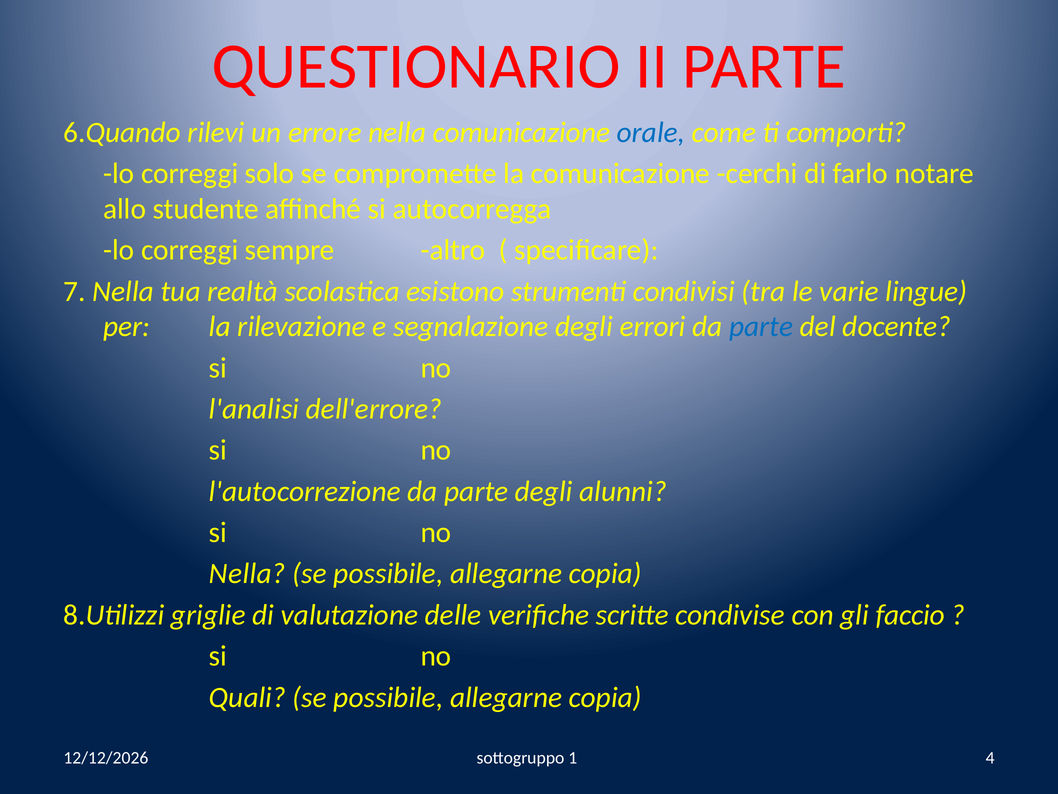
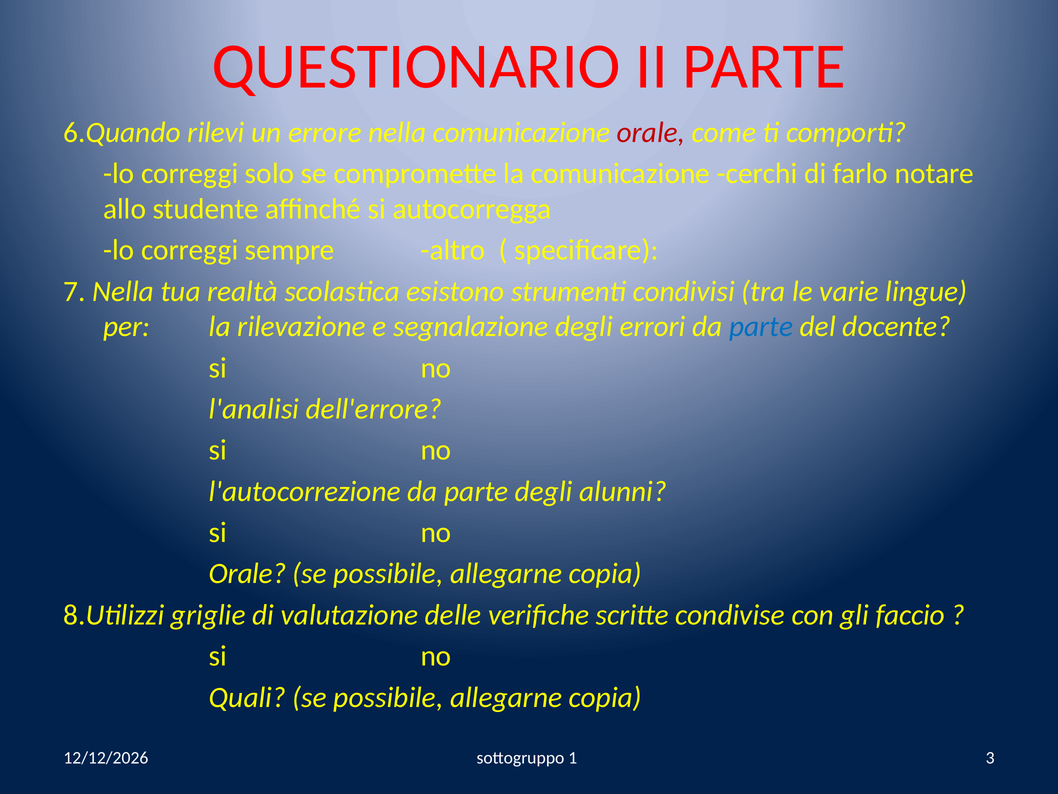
orale at (651, 132) colour: blue -> red
Nella at (247, 573): Nella -> Orale
4: 4 -> 3
